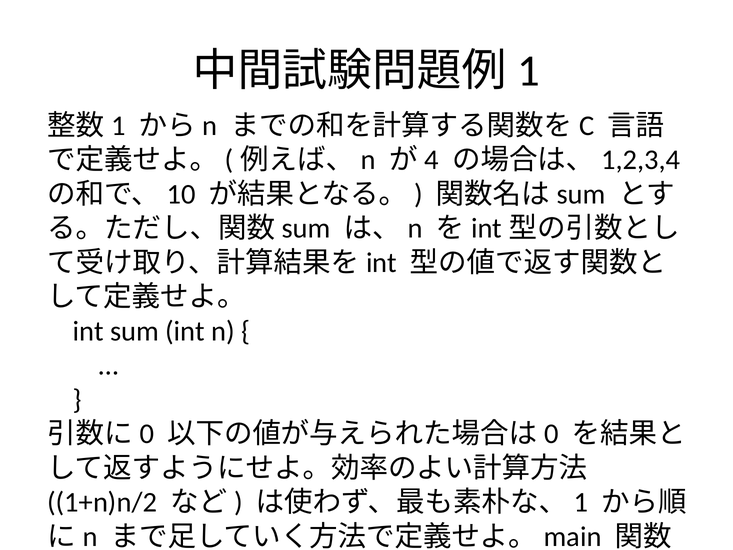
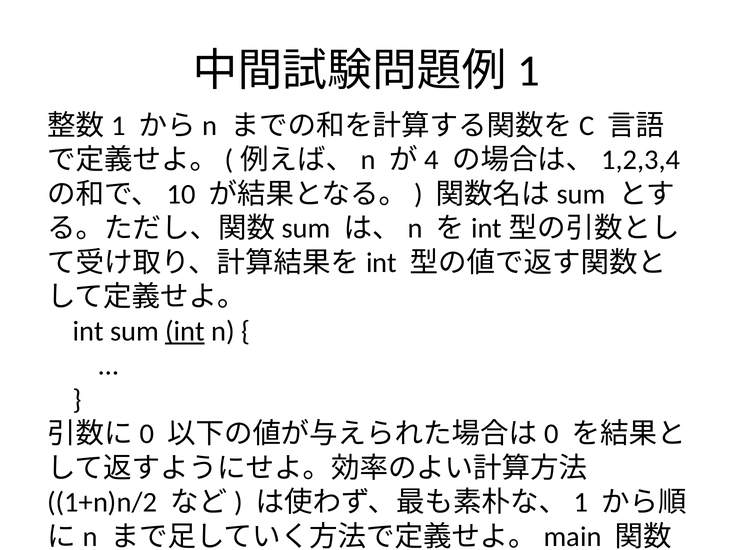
int at (185, 331) underline: none -> present
